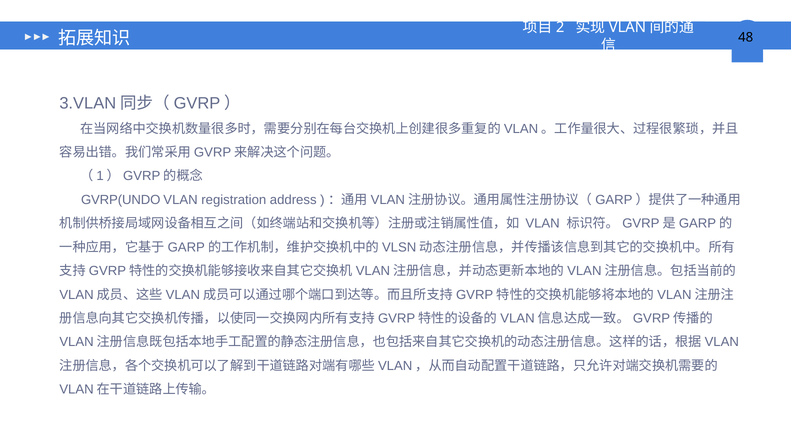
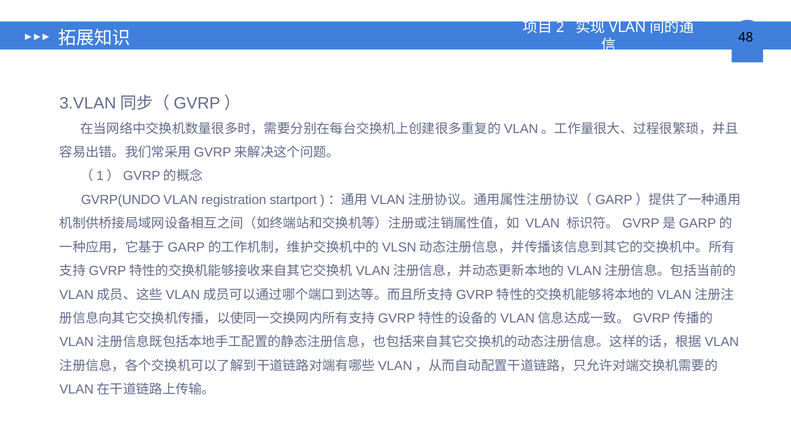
address: address -> startport
